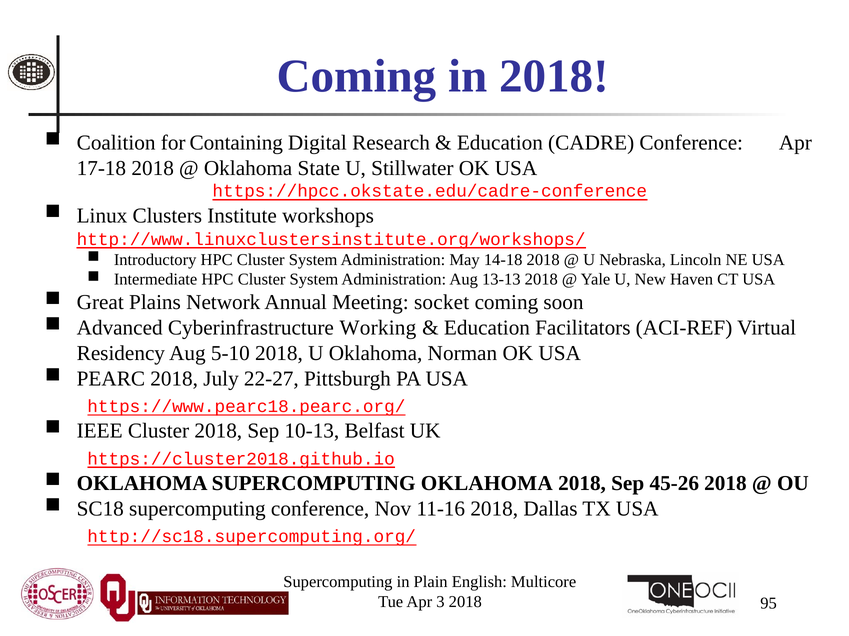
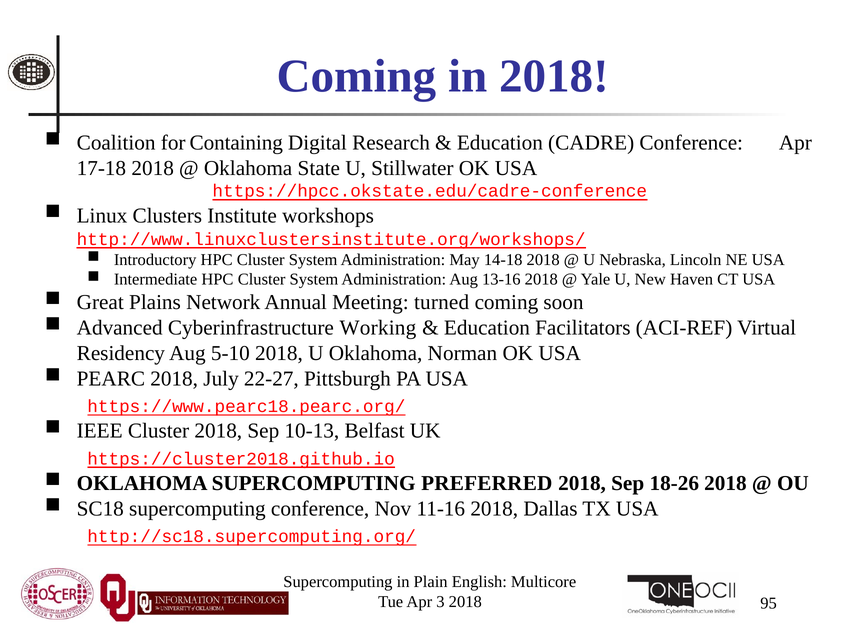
13-13: 13-13 -> 13-16
socket: socket -> turned
SUPERCOMPUTING OKLAHOMA: OKLAHOMA -> PREFERRED
45-26: 45-26 -> 18-26
